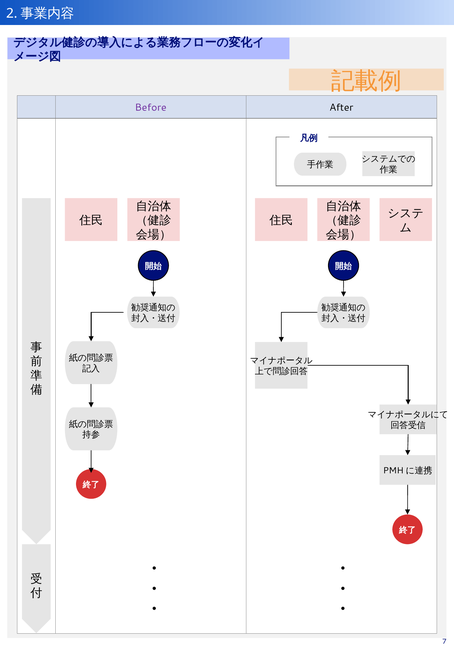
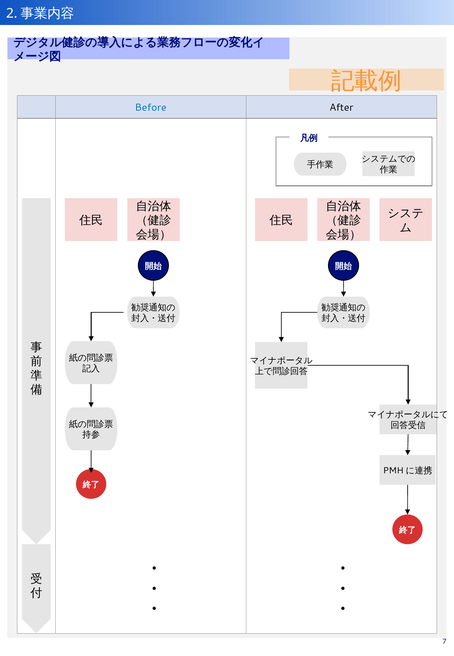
Before colour: purple -> blue
